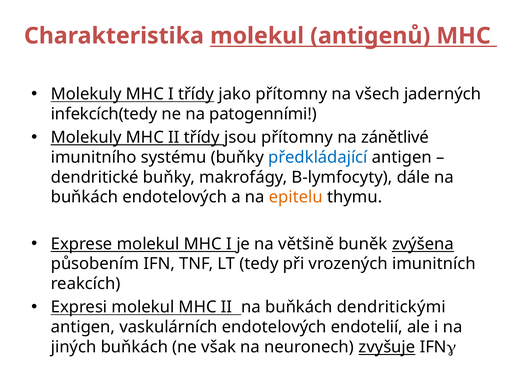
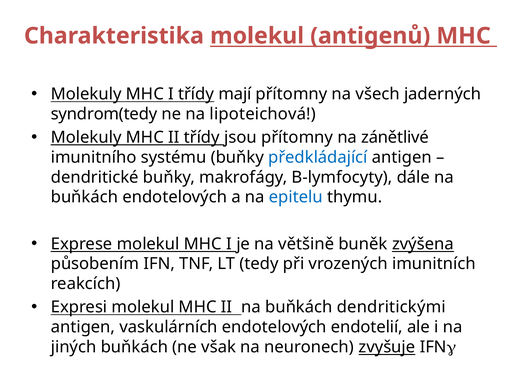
jako: jako -> mají
infekcích(tedy: infekcích(tedy -> syndrom(tedy
patogenními: patogenními -> lipoteichová
epitelu colour: orange -> blue
